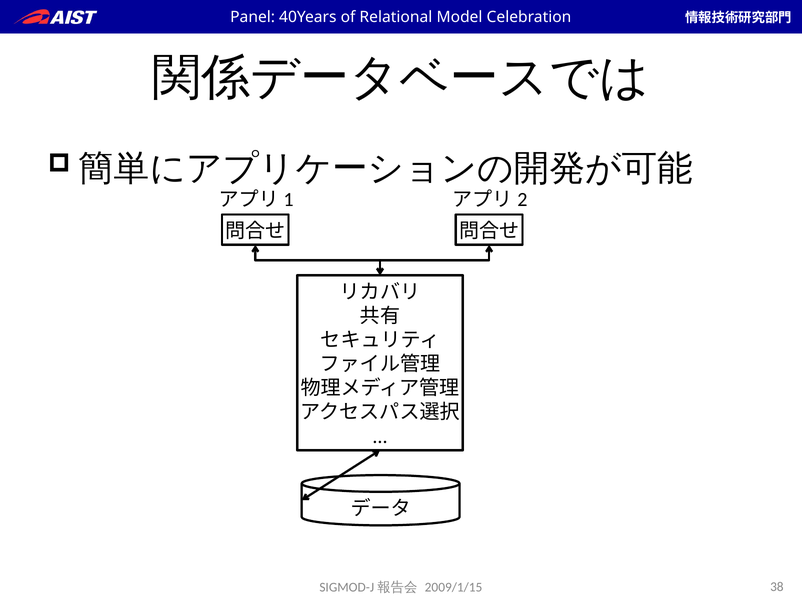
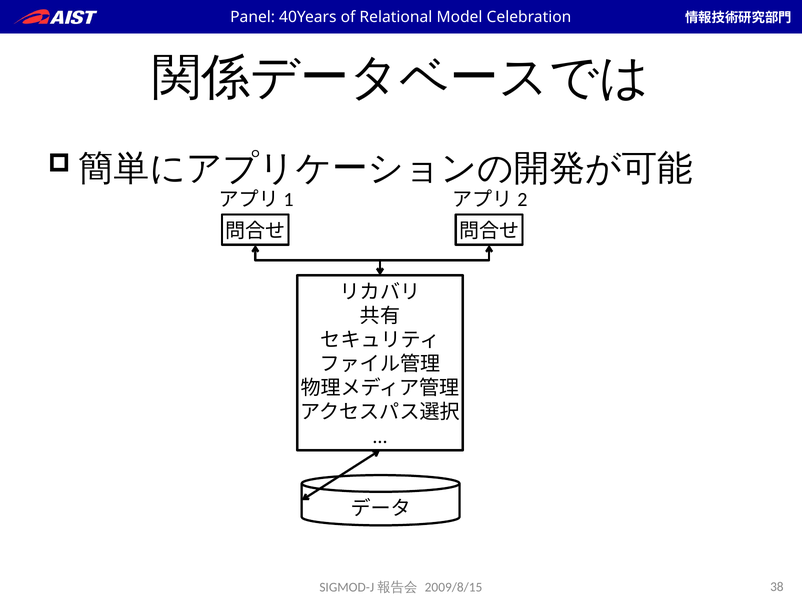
2009/1/15: 2009/1/15 -> 2009/8/15
